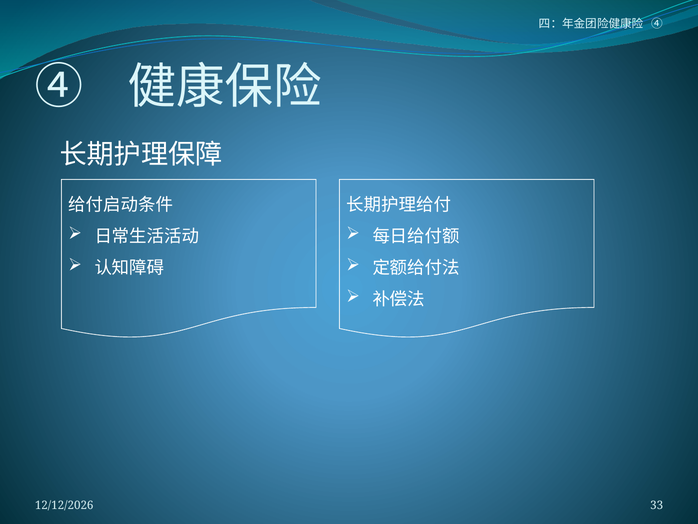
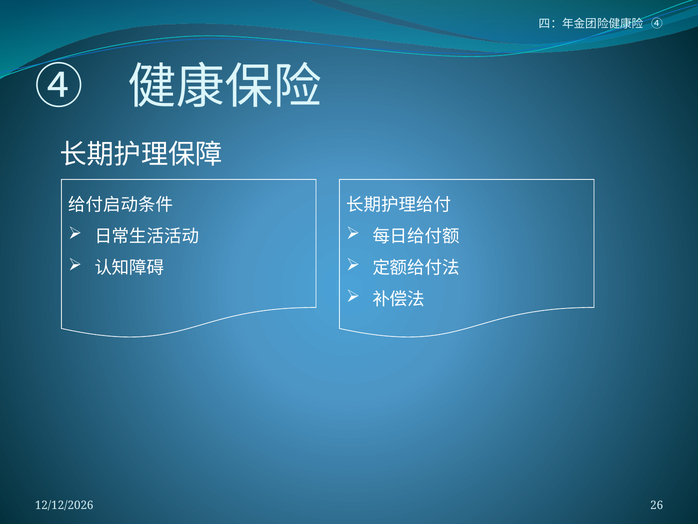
33: 33 -> 26
